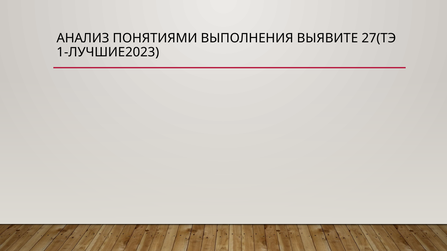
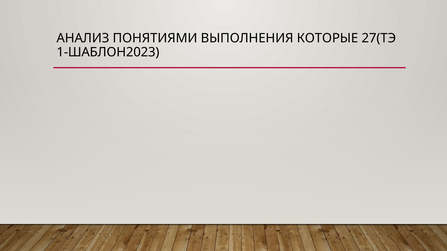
ВЫЯВИТЕ: ВЫЯВИТЕ -> КОТОРЫЕ
1-ЛУЧШИЕ2023: 1-ЛУЧШИЕ2023 -> 1-ШАБЛОН2023
